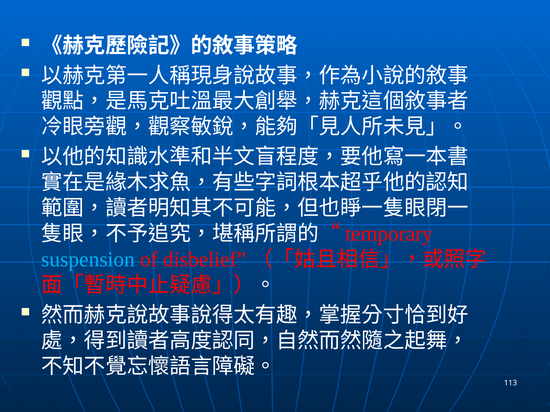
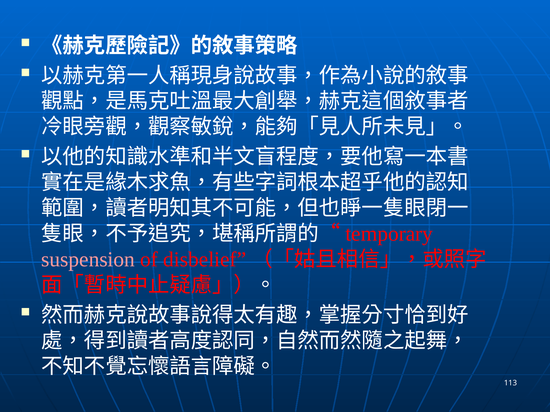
suspension colour: light blue -> pink
